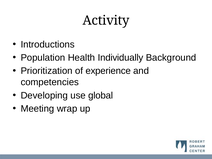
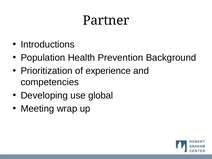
Activity: Activity -> Partner
Individually: Individually -> Prevention
